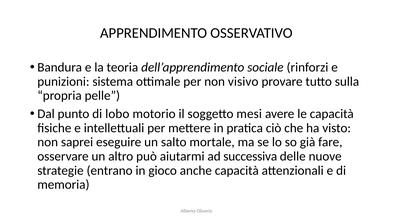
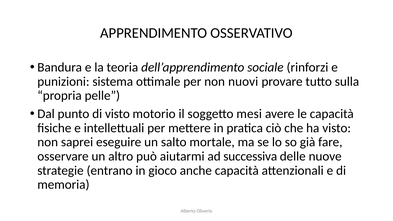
visivo: visivo -> nuovi
di lobo: lobo -> visto
